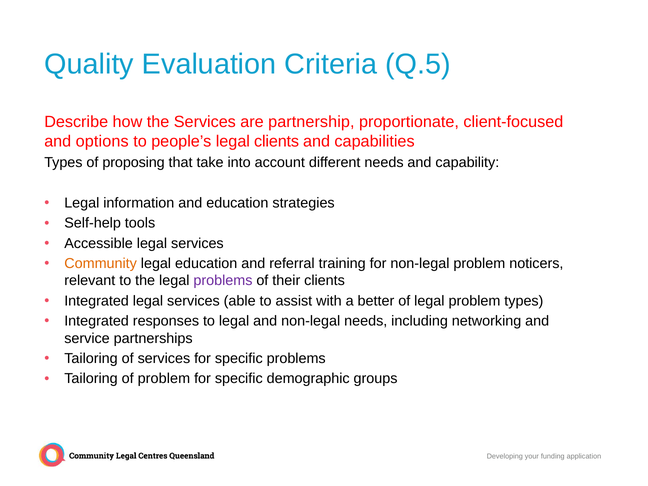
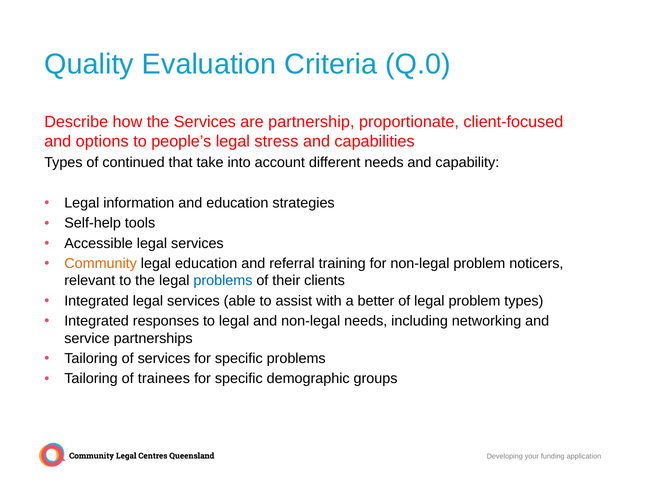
Q.5: Q.5 -> Q.0
legal clients: clients -> stress
proposing: proposing -> continued
problems at (223, 281) colour: purple -> blue
of problem: problem -> trainees
